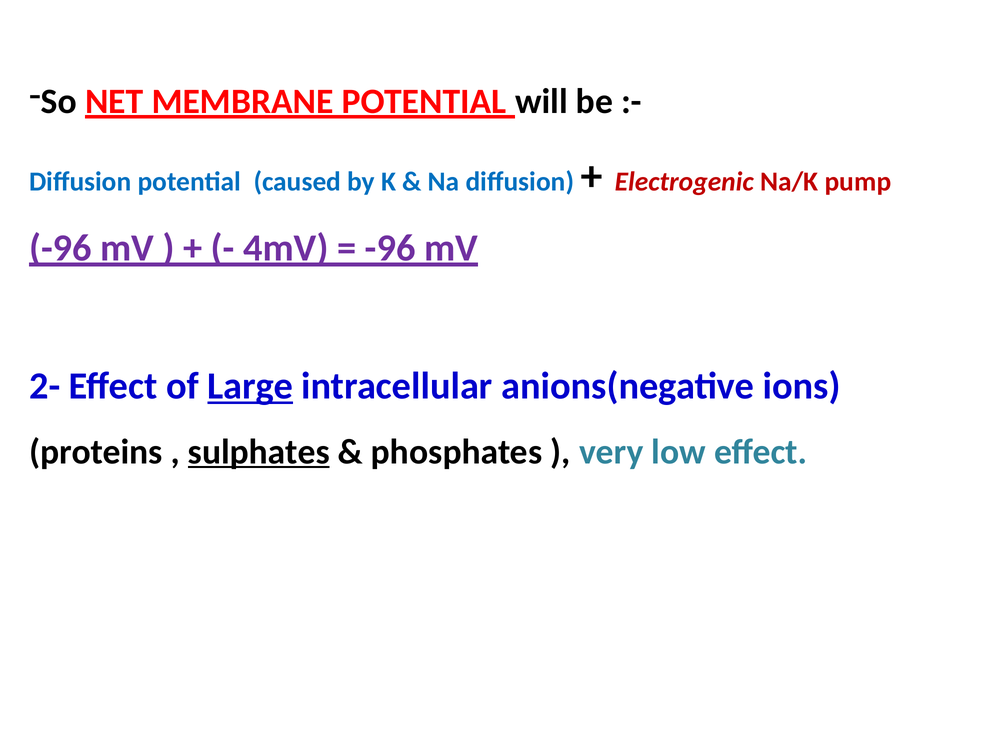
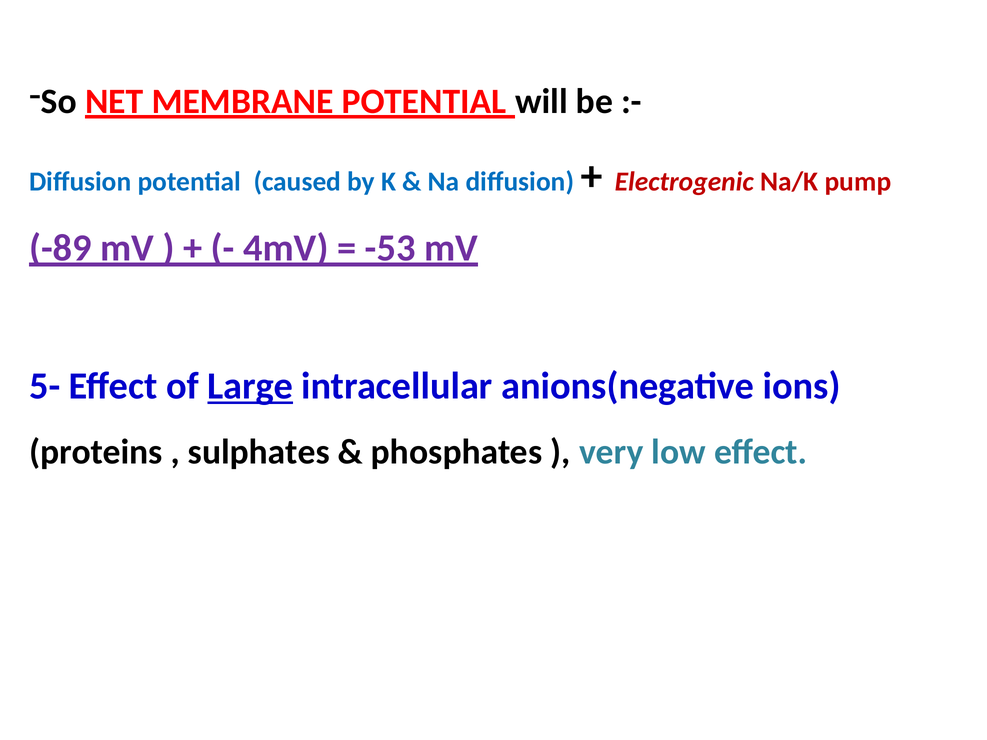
-96 at (60, 248): -96 -> -89
-96 at (390, 248): -96 -> -53
2-: 2- -> 5-
sulphates underline: present -> none
